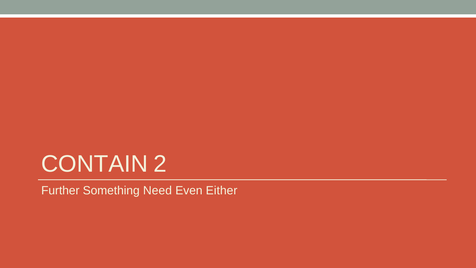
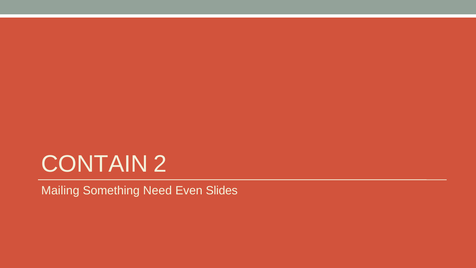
Further: Further -> Mailing
Either: Either -> Slides
